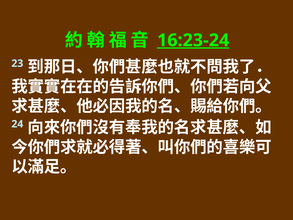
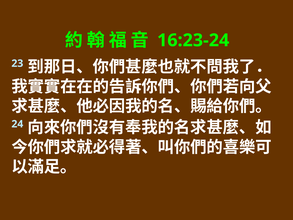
16:23-24 underline: present -> none
